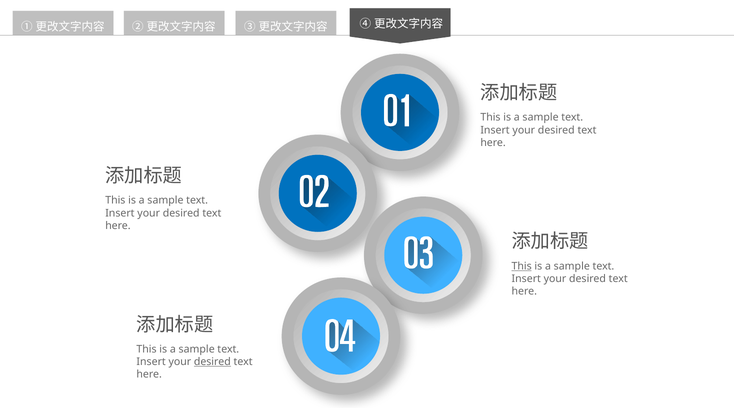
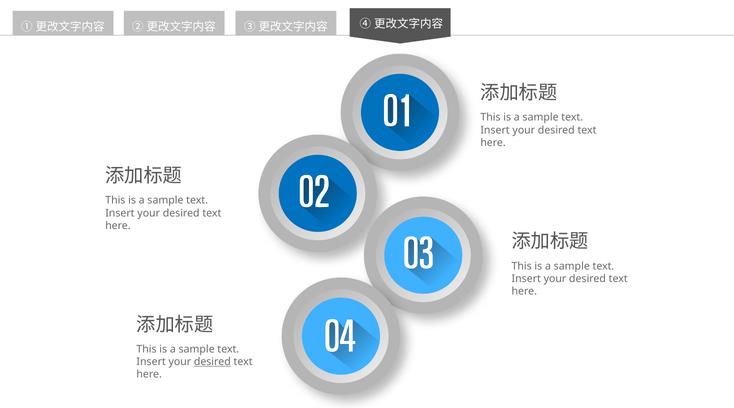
This at (522, 266) underline: present -> none
